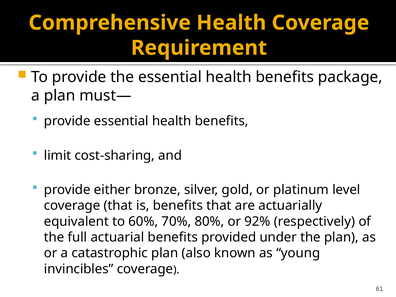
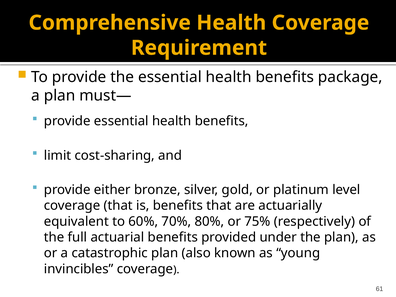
92%: 92% -> 75%
